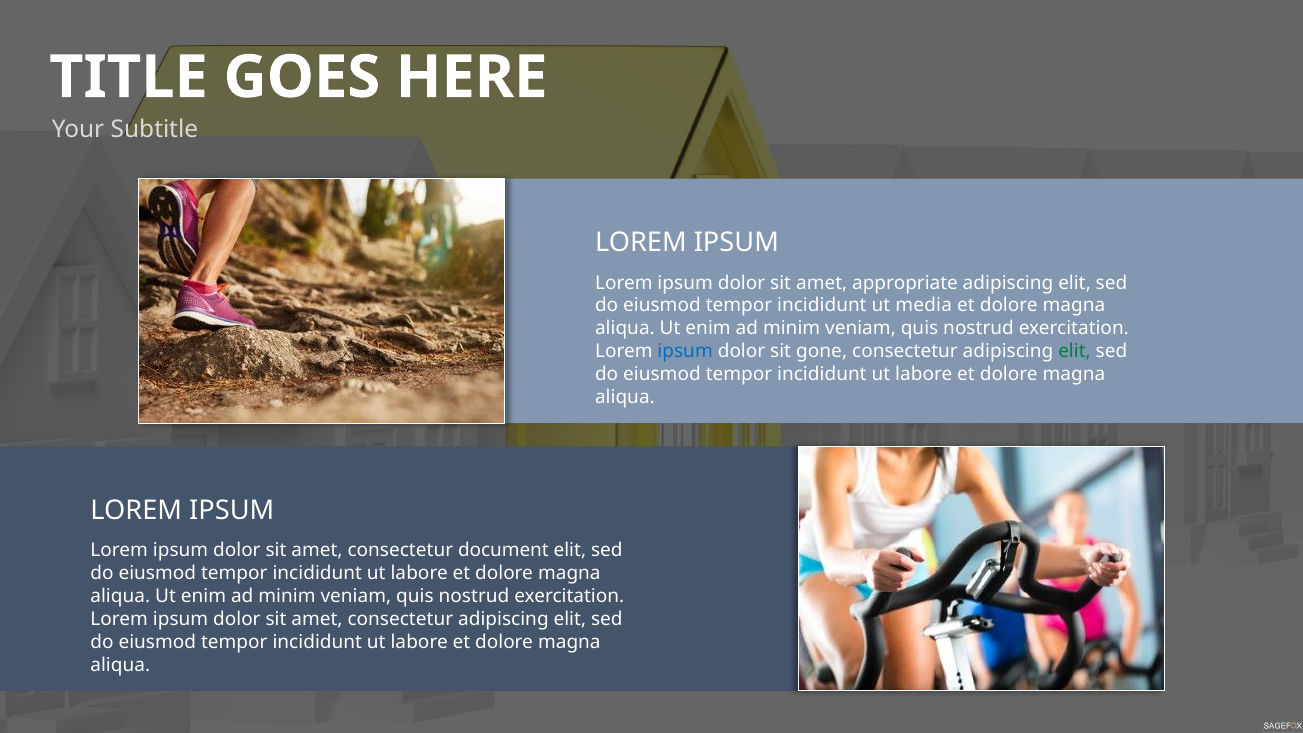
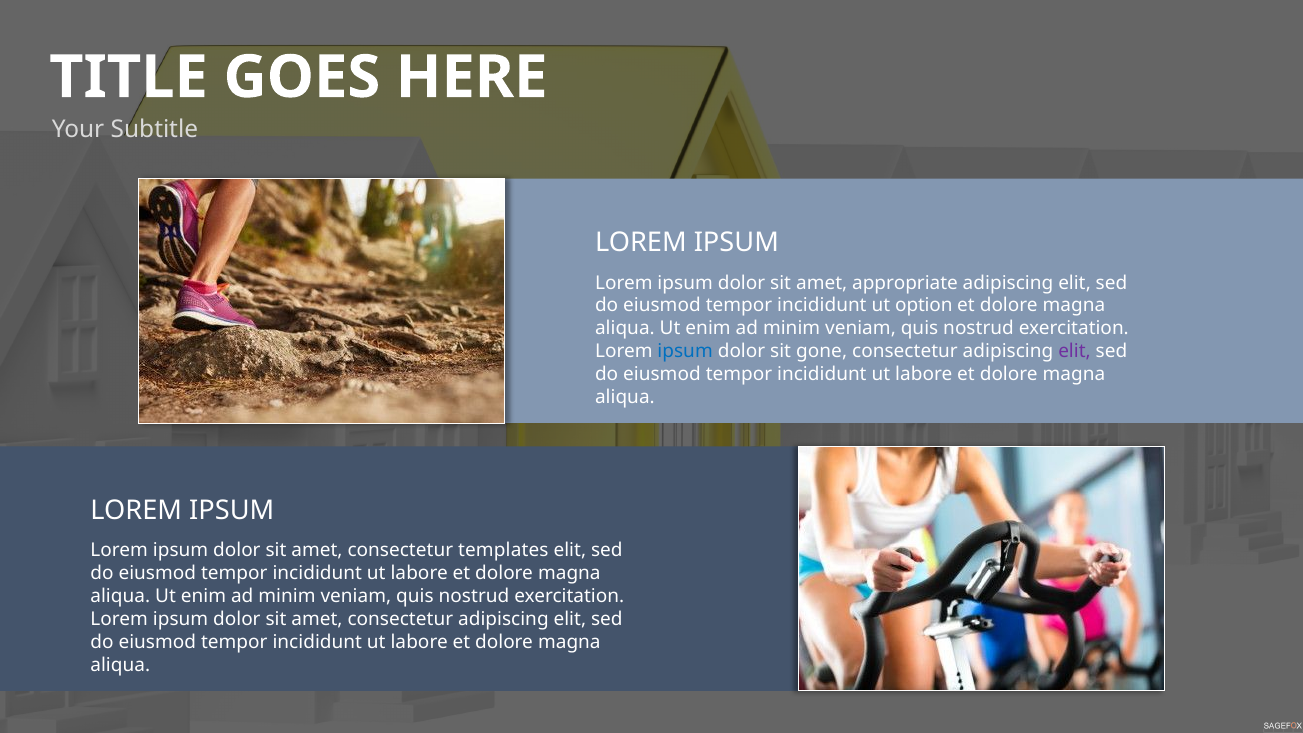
media: media -> option
elit at (1075, 351) colour: green -> purple
document: document -> templates
